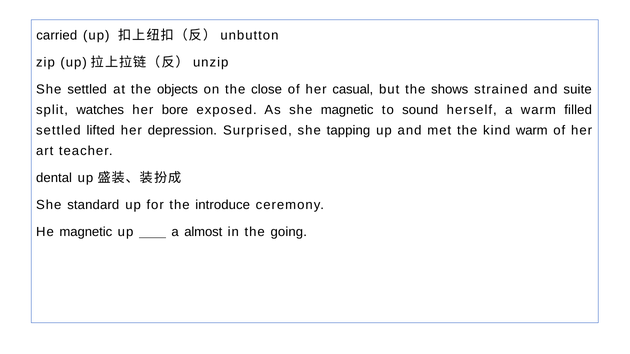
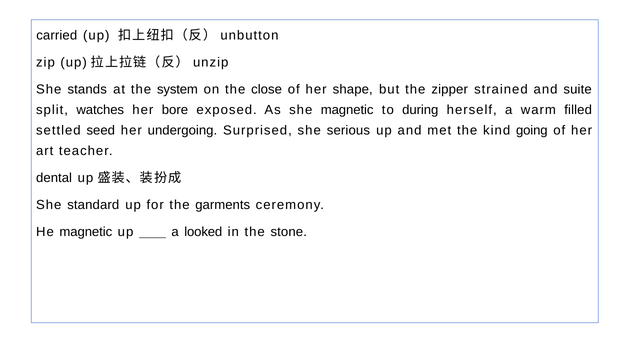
She settled: settled -> stands
objects: objects -> system
casual: casual -> shape
shows: shows -> zipper
sound: sound -> during
lifted: lifted -> seed
depression: depression -> undergoing
tapping: tapping -> serious
kind warm: warm -> going
introduce: introduce -> garments
almost: almost -> looked
going: going -> stone
